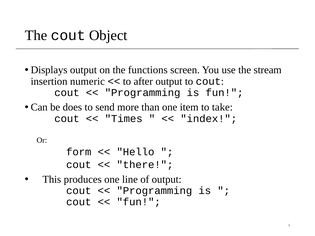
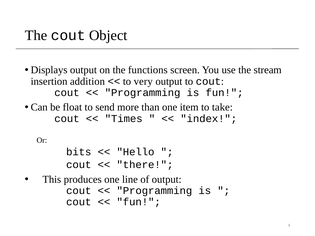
numeric: numeric -> addition
after: after -> very
does: does -> float
form: form -> bits
